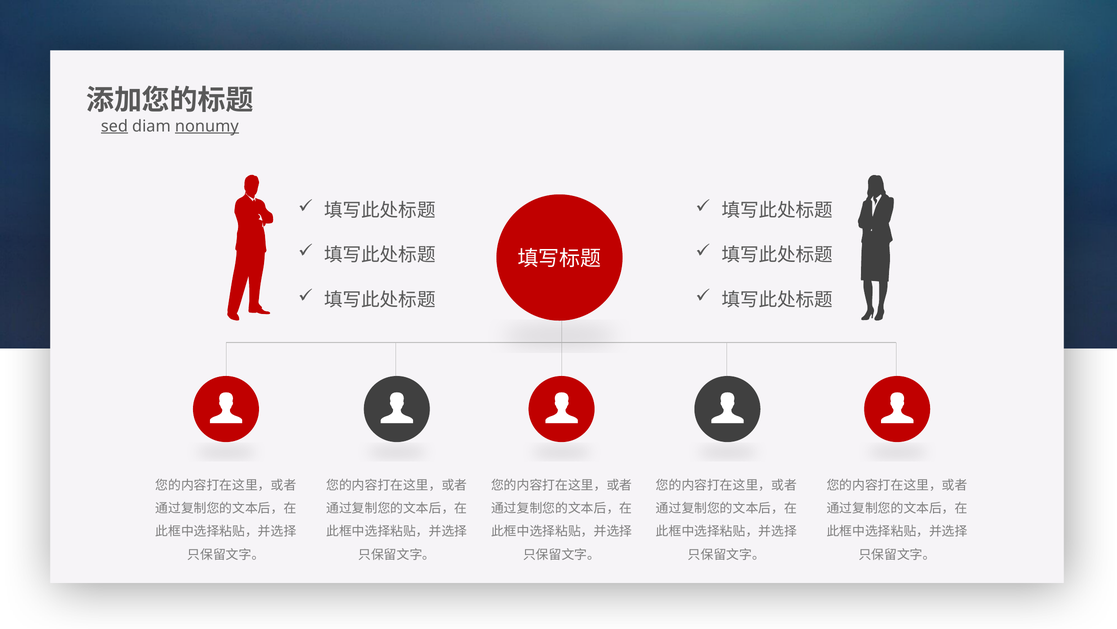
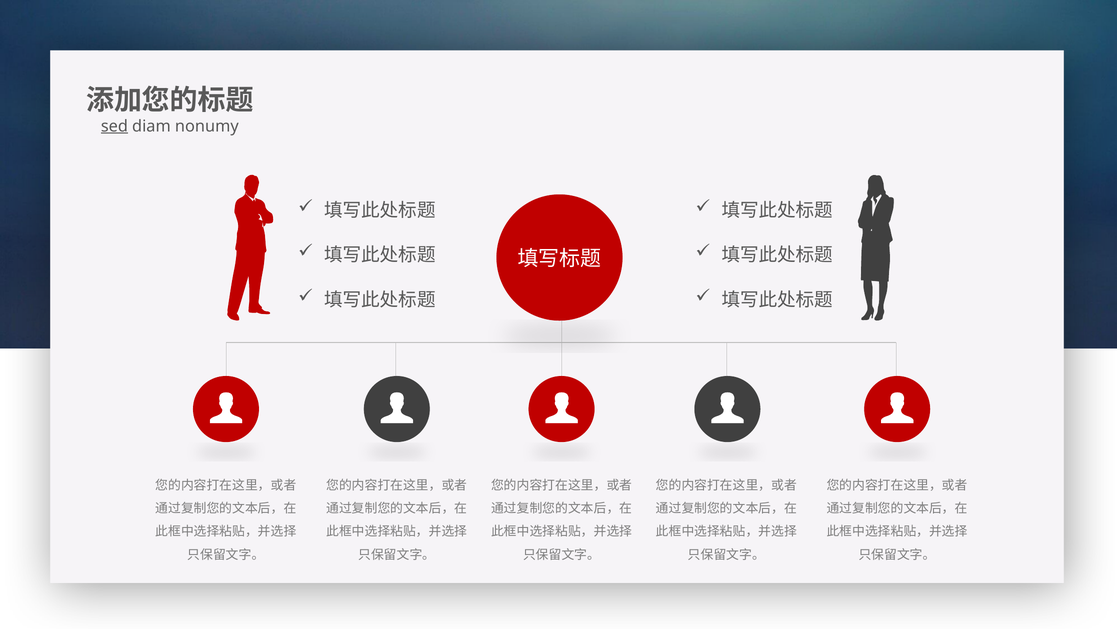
nonumy underline: present -> none
